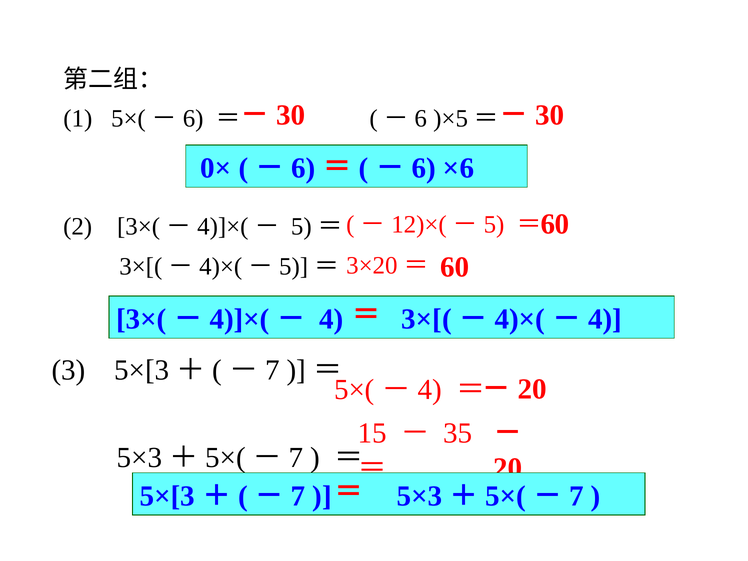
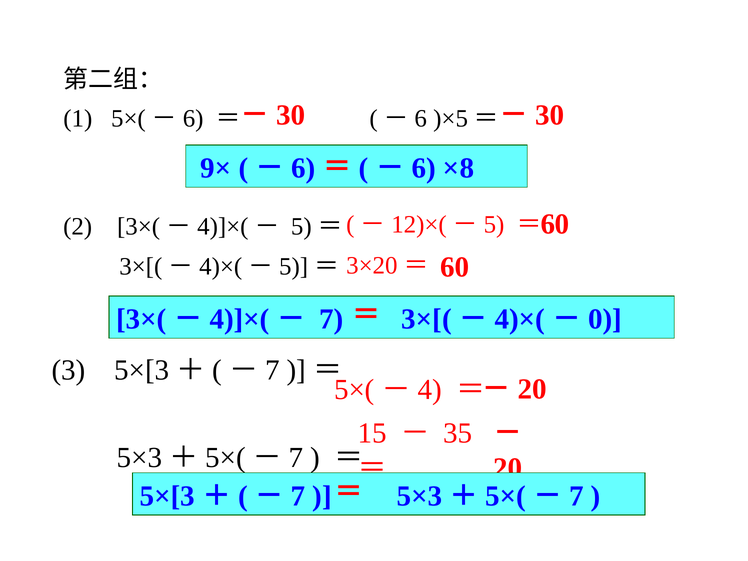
0×: 0× -> 9×
×6: ×6 -> ×8
4 at (331, 319): 4 -> 7
4 at (605, 319): 4 -> 0
